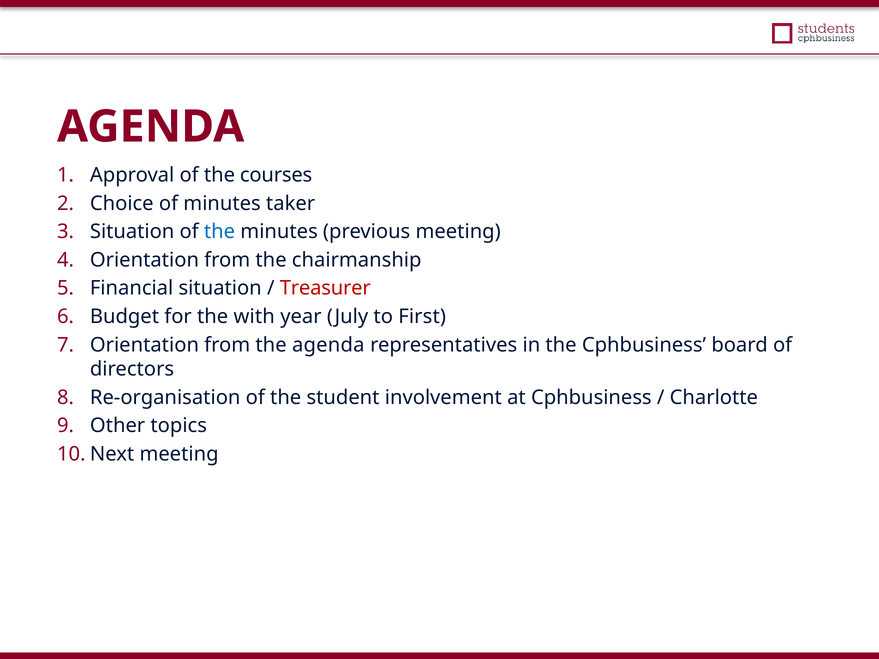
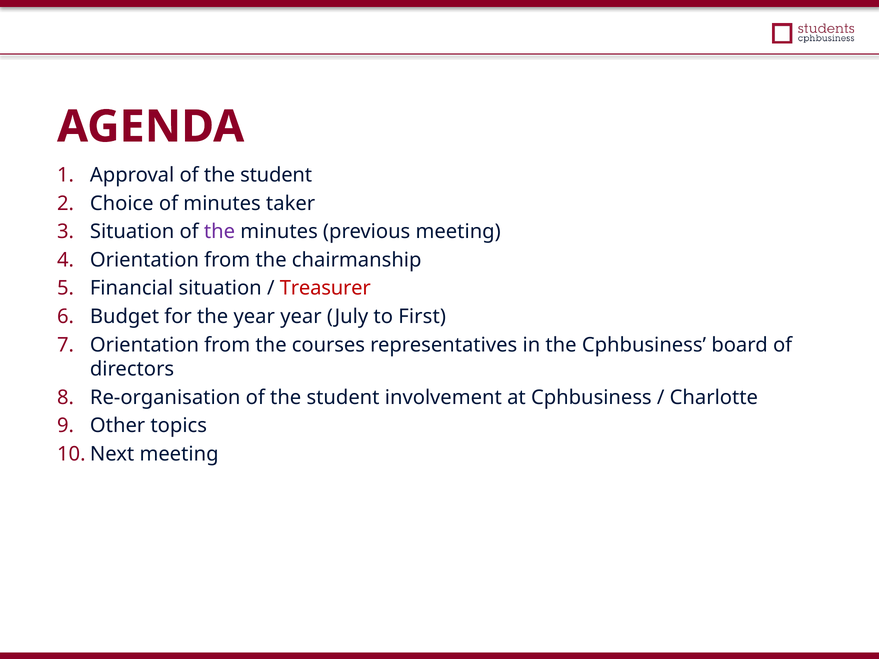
Approval of the courses: courses -> student
the at (220, 232) colour: blue -> purple
the with: with -> year
the agenda: agenda -> courses
